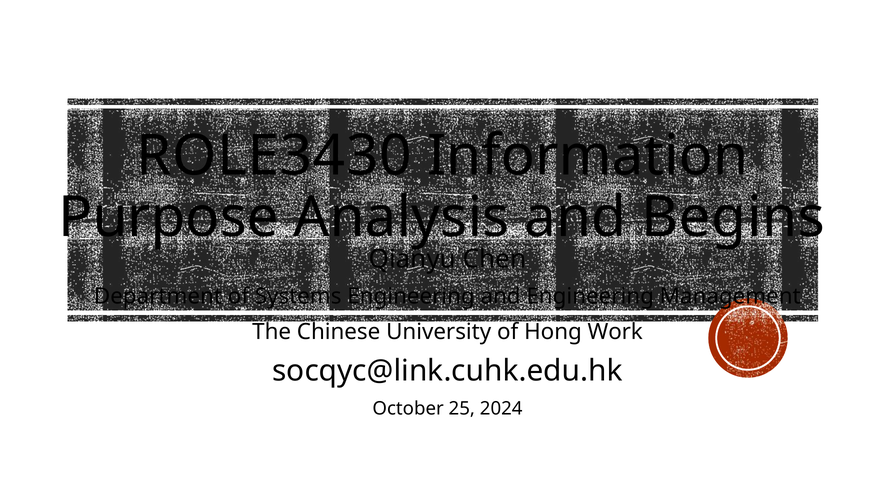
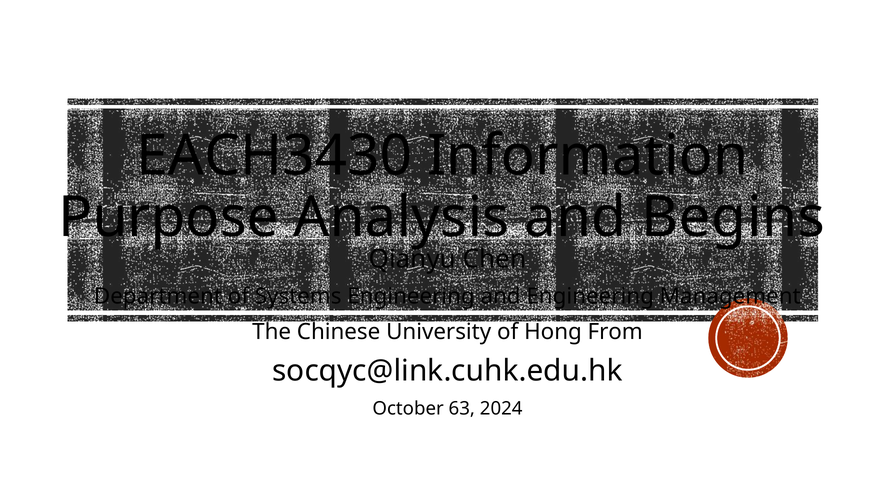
ROLE3430: ROLE3430 -> EACH3430
Work: Work -> From
25: 25 -> 63
